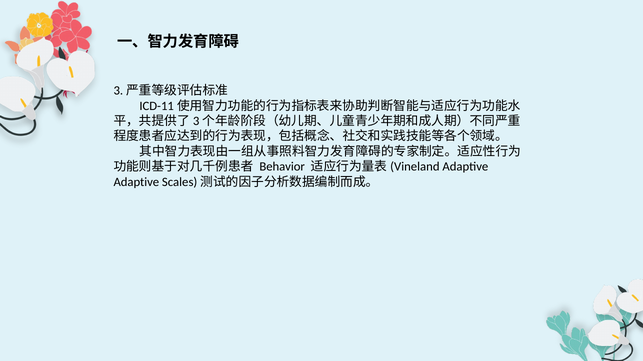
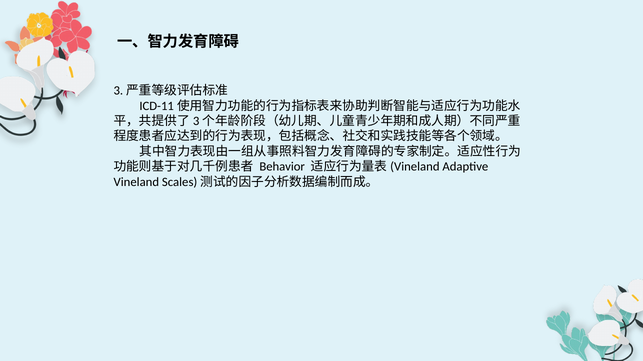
Adaptive at (136, 182): Adaptive -> Vineland
